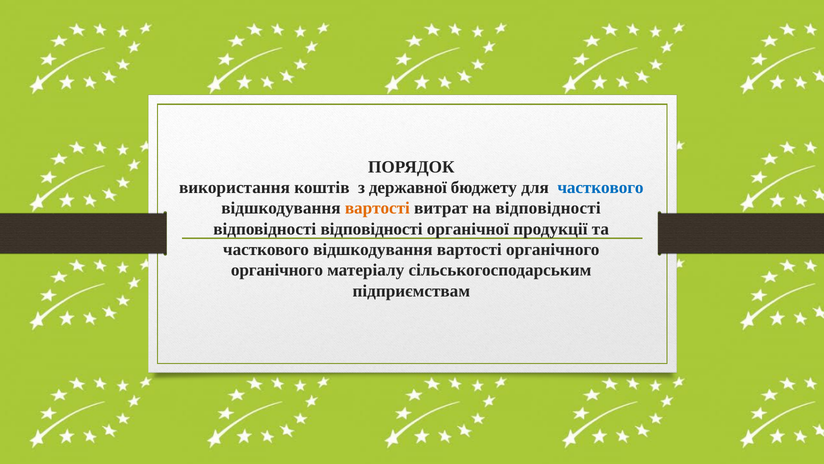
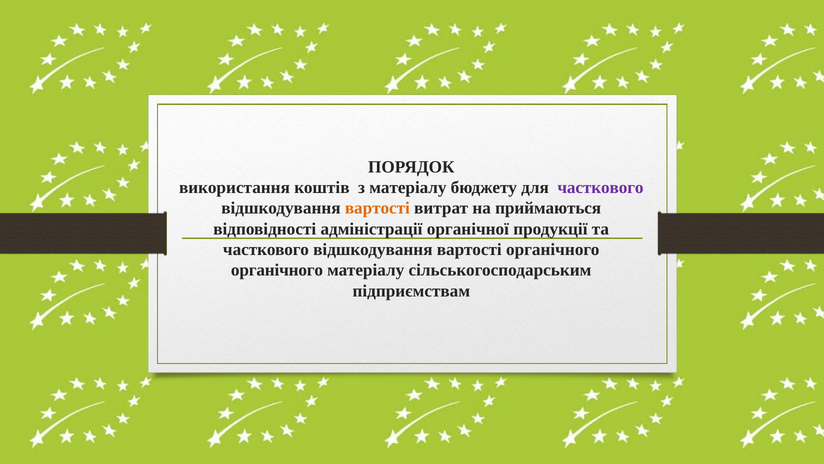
з державної: державної -> матеріалу
часткового at (600, 187) colour: blue -> purple
на відповідності: відповідності -> приймаються
відповідності at (372, 229): відповідності -> адміністрації
